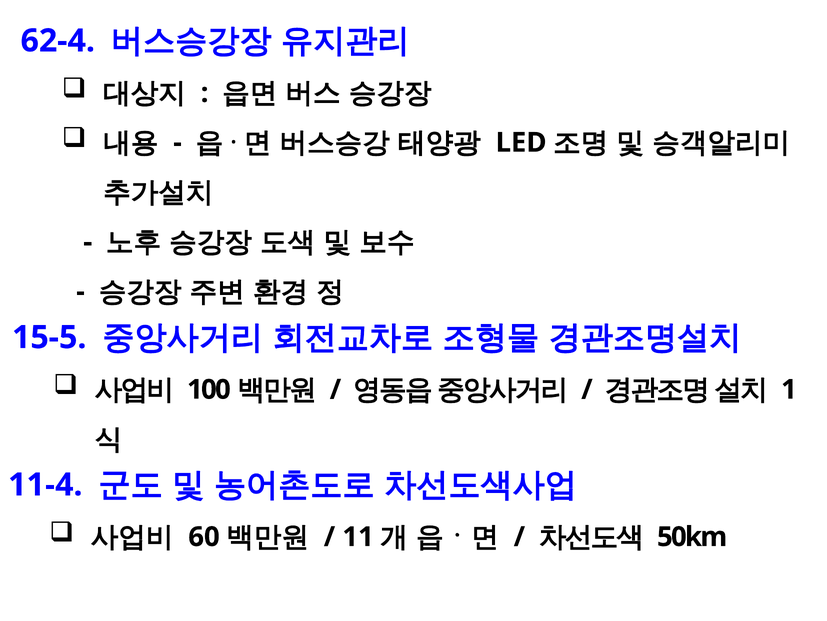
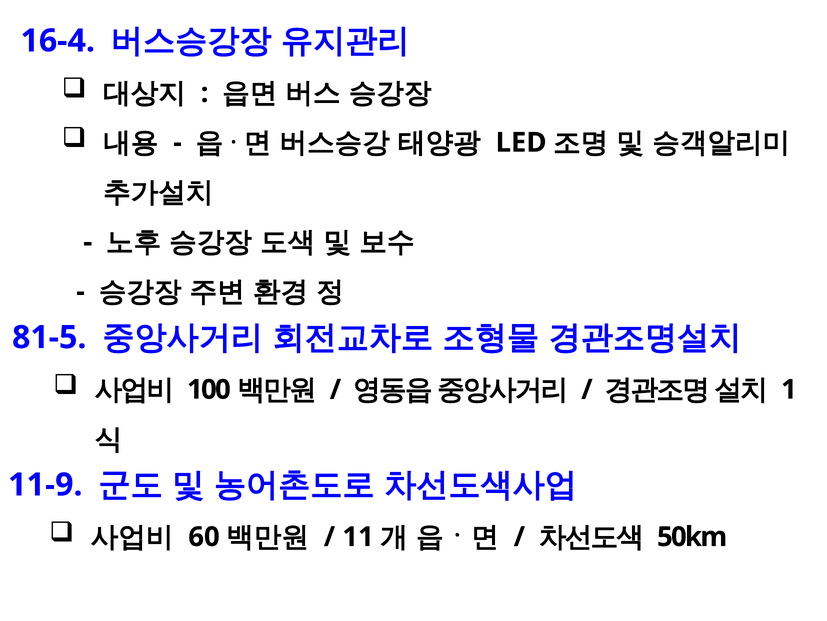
62-4: 62-4 -> 16-4
15-5: 15-5 -> 81-5
11-4: 11-4 -> 11-9
